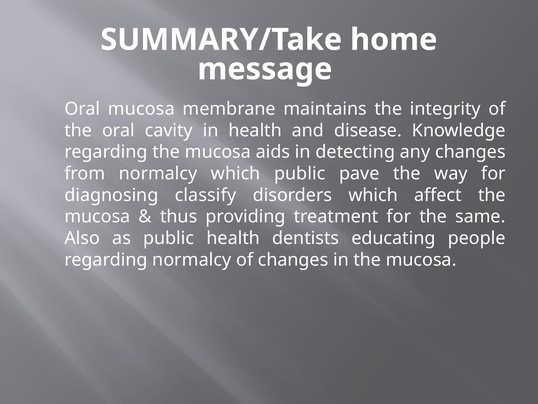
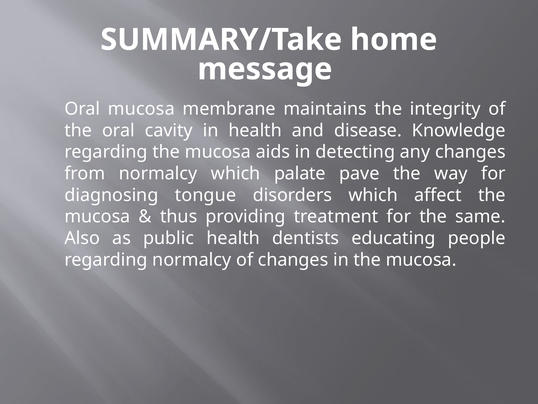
which public: public -> palate
classify: classify -> tongue
